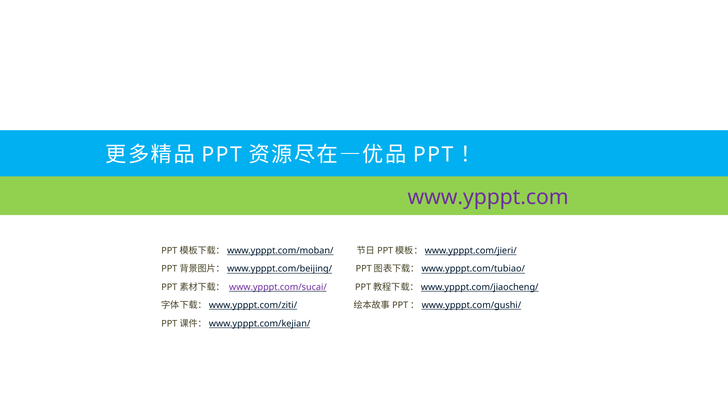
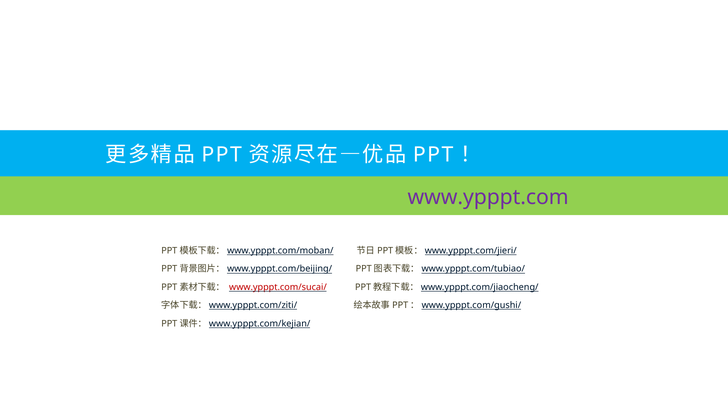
www.ypppt.com/sucai/ colour: purple -> red
